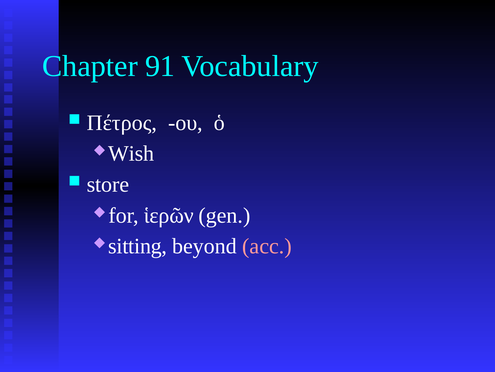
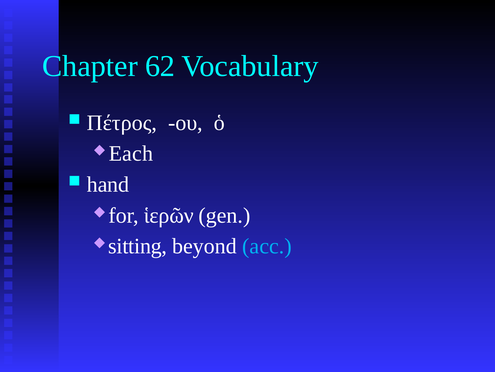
91: 91 -> 62
Wish: Wish -> Each
store: store -> hand
acc colour: pink -> light blue
